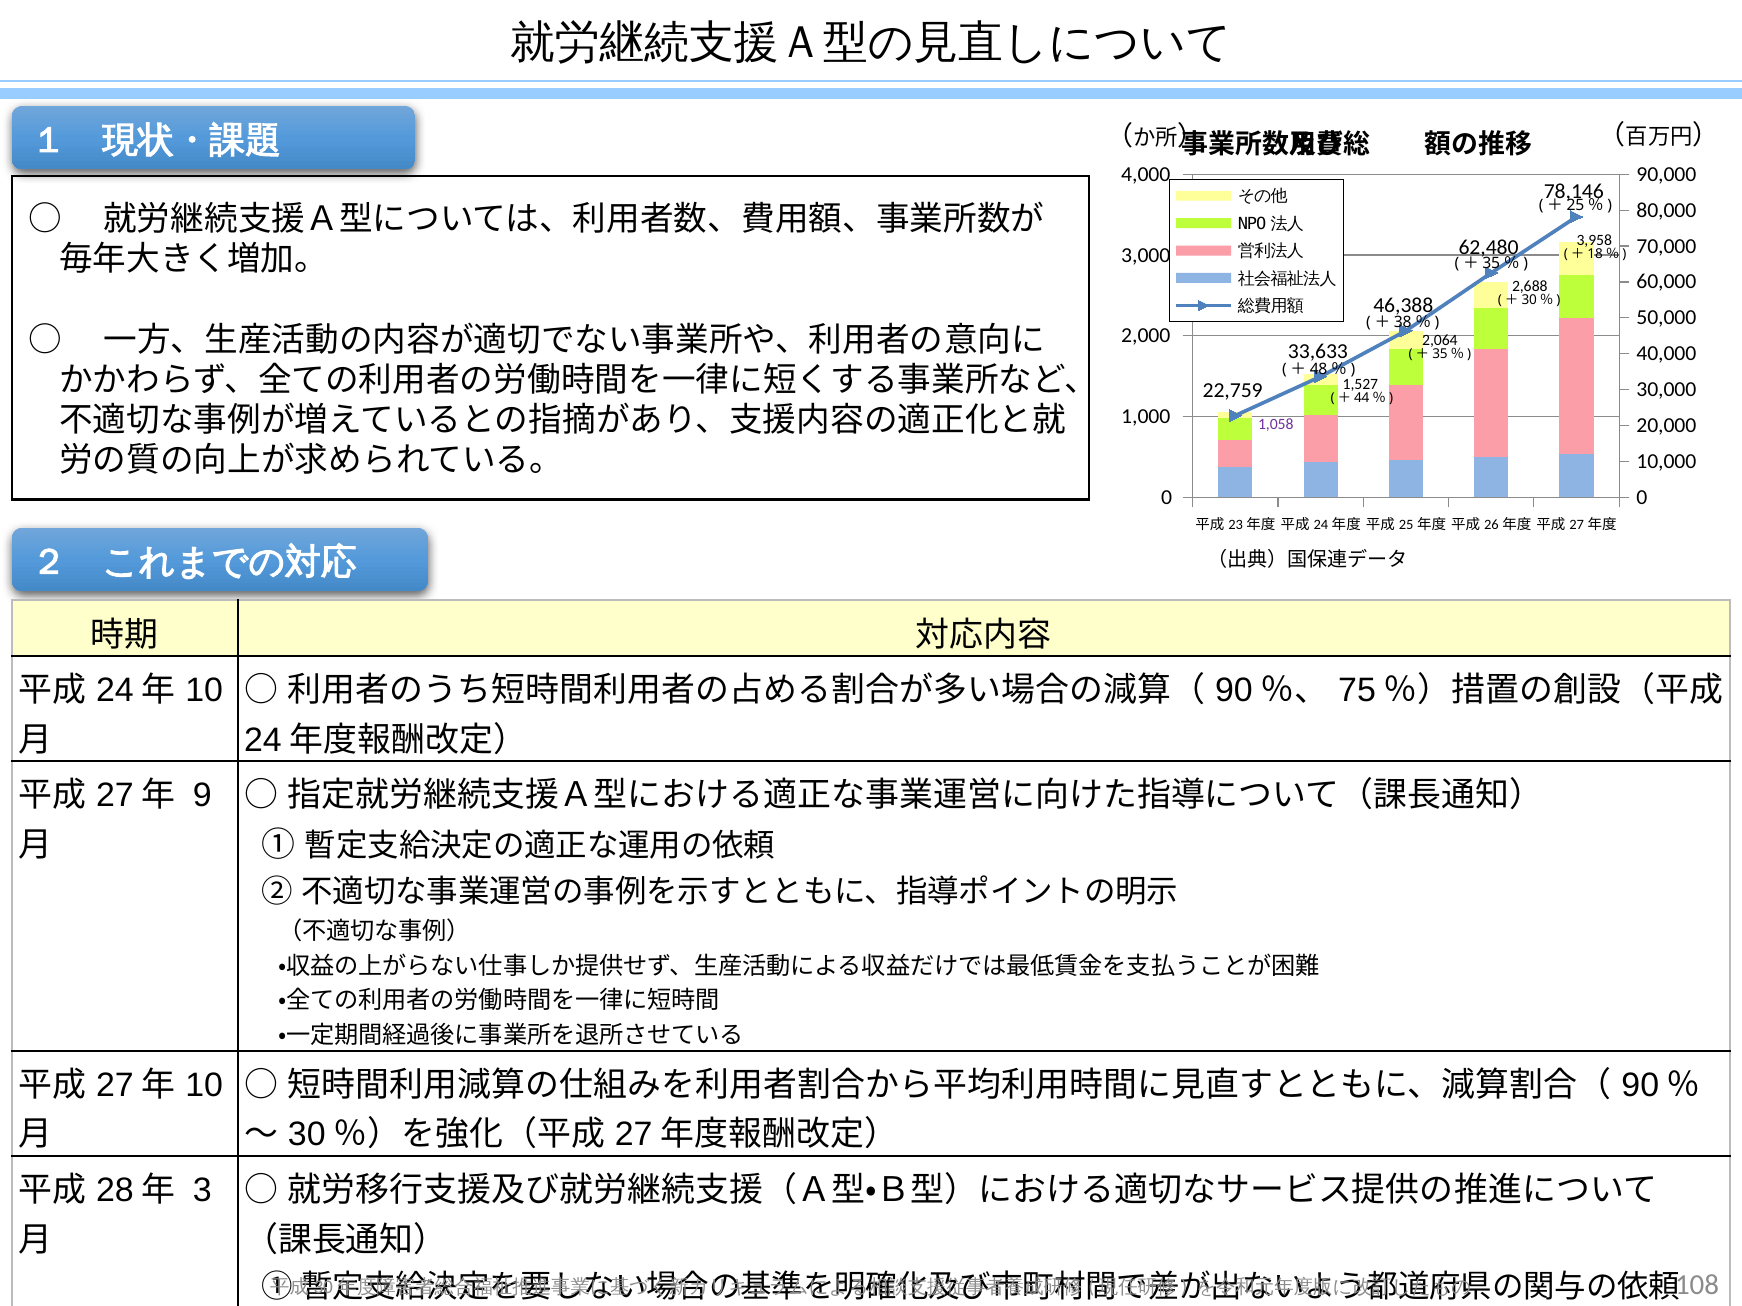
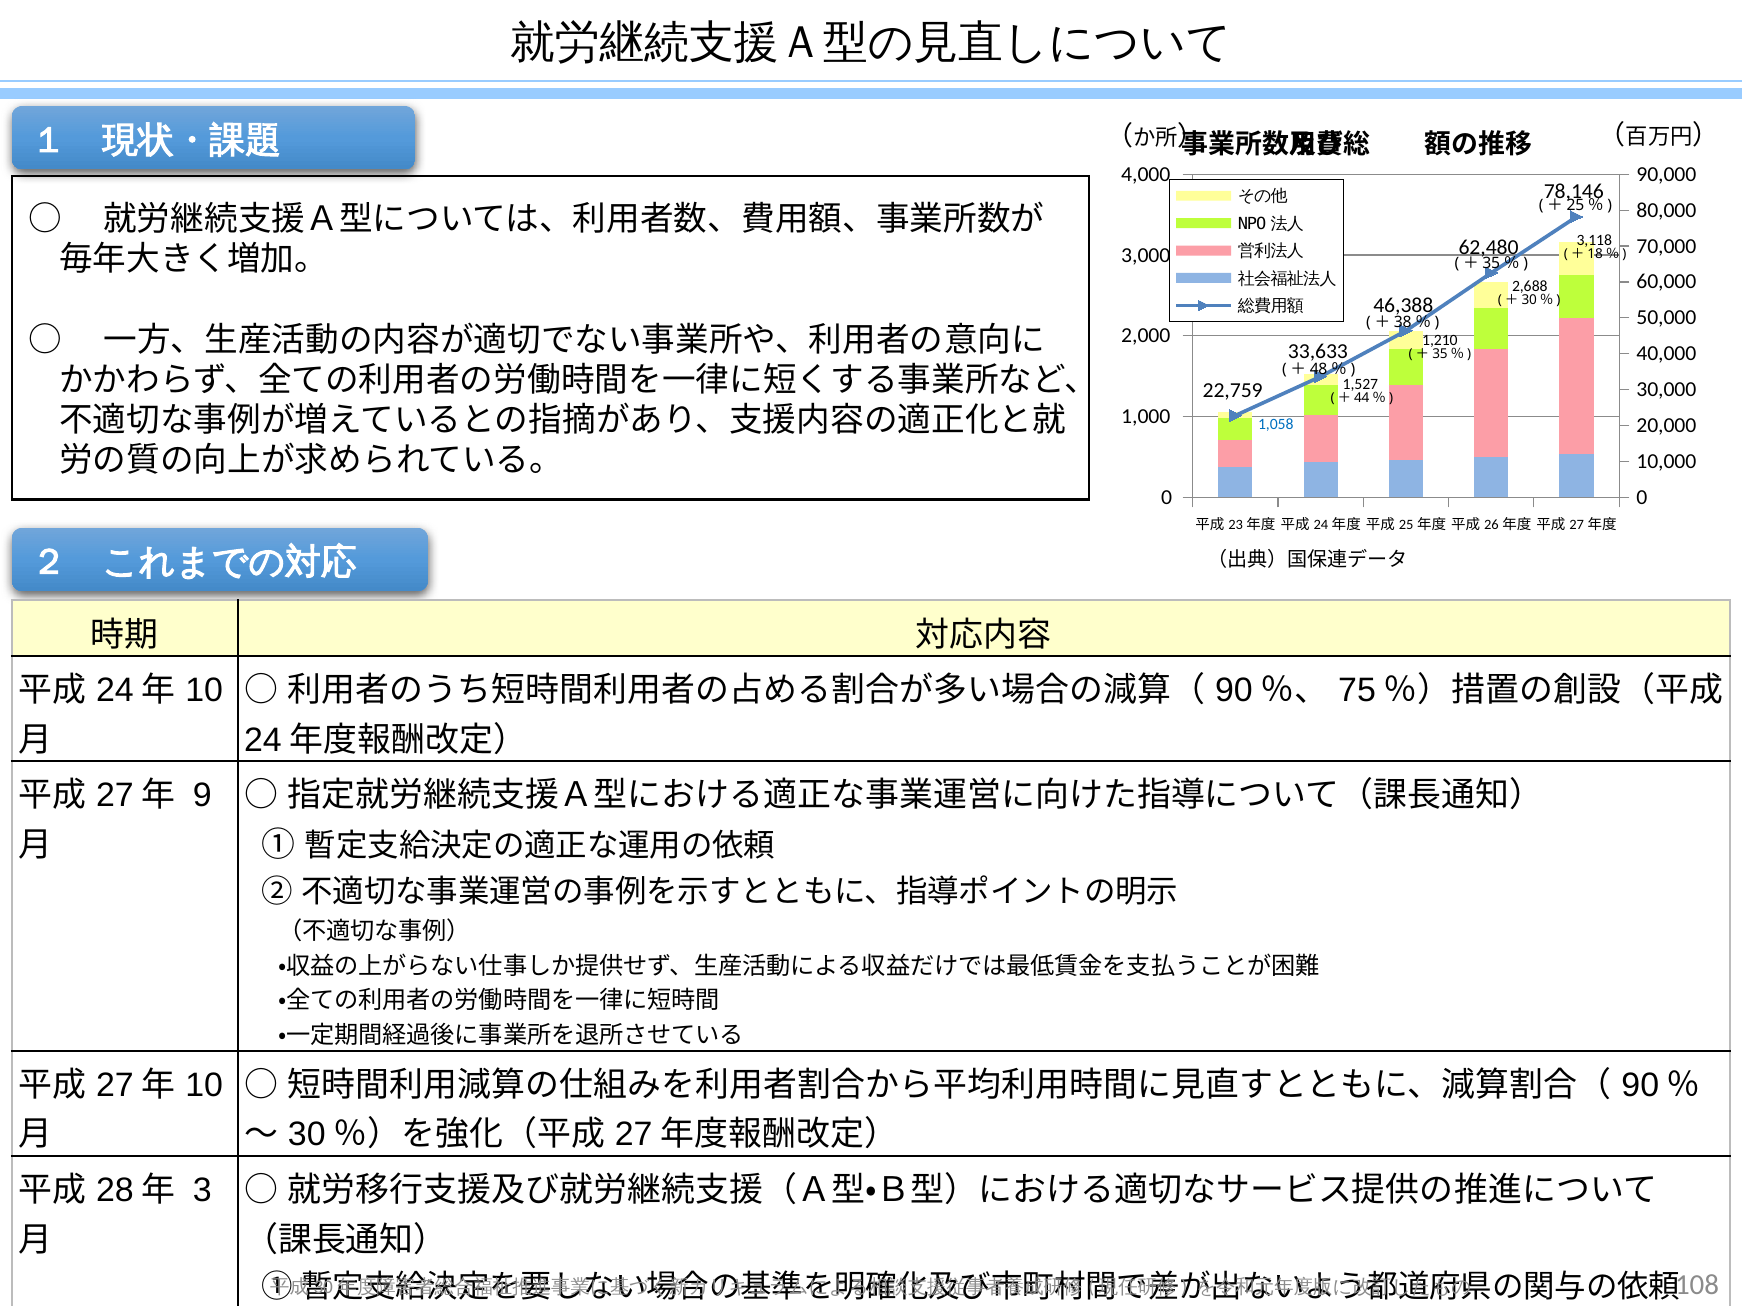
3,958: 3,958 -> 3,118
2,064: 2,064 -> 1,210
1,058 colour: purple -> blue
